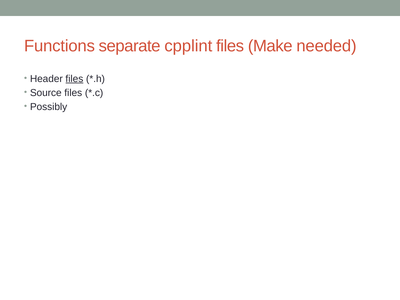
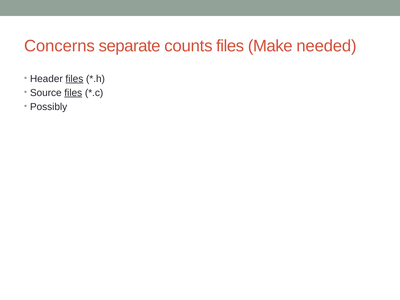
Functions: Functions -> Concerns
cpplint: cpplint -> counts
files at (73, 93) underline: none -> present
